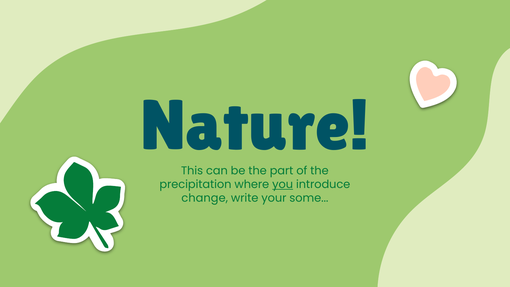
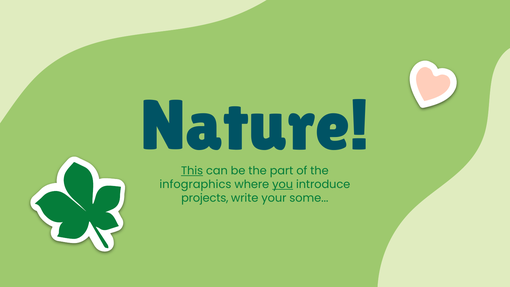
This underline: none -> present
precipitation: precipitation -> infographics
change: change -> projects
